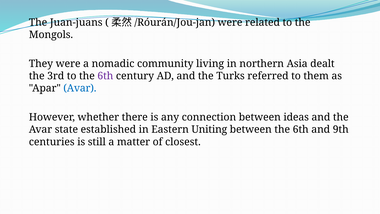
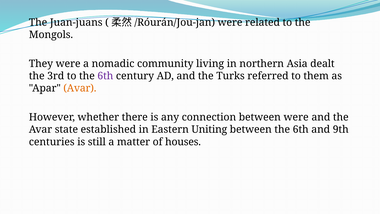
Avar at (80, 88) colour: blue -> orange
between ideas: ideas -> were
closest: closest -> houses
